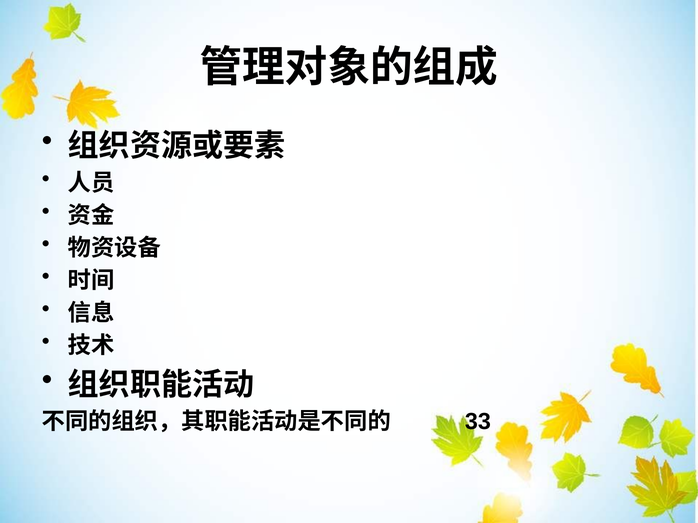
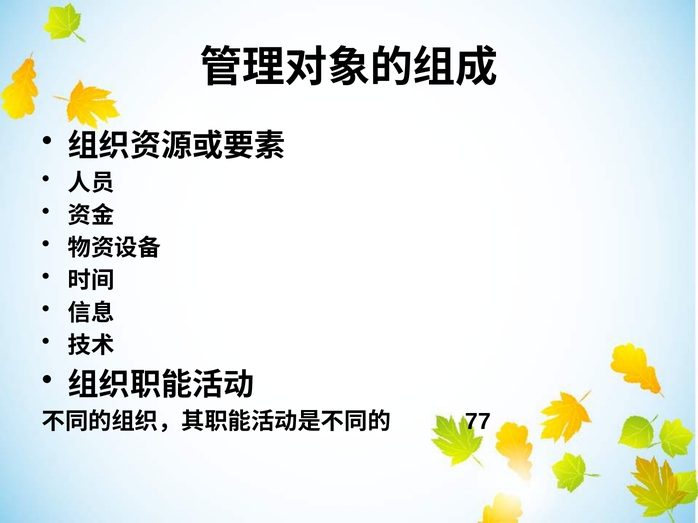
33: 33 -> 77
